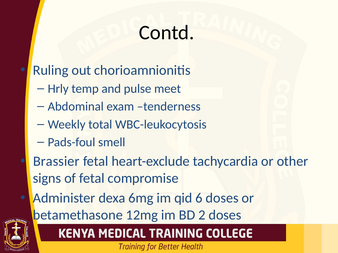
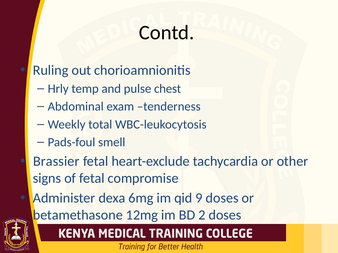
meet: meet -> chest
6: 6 -> 9
